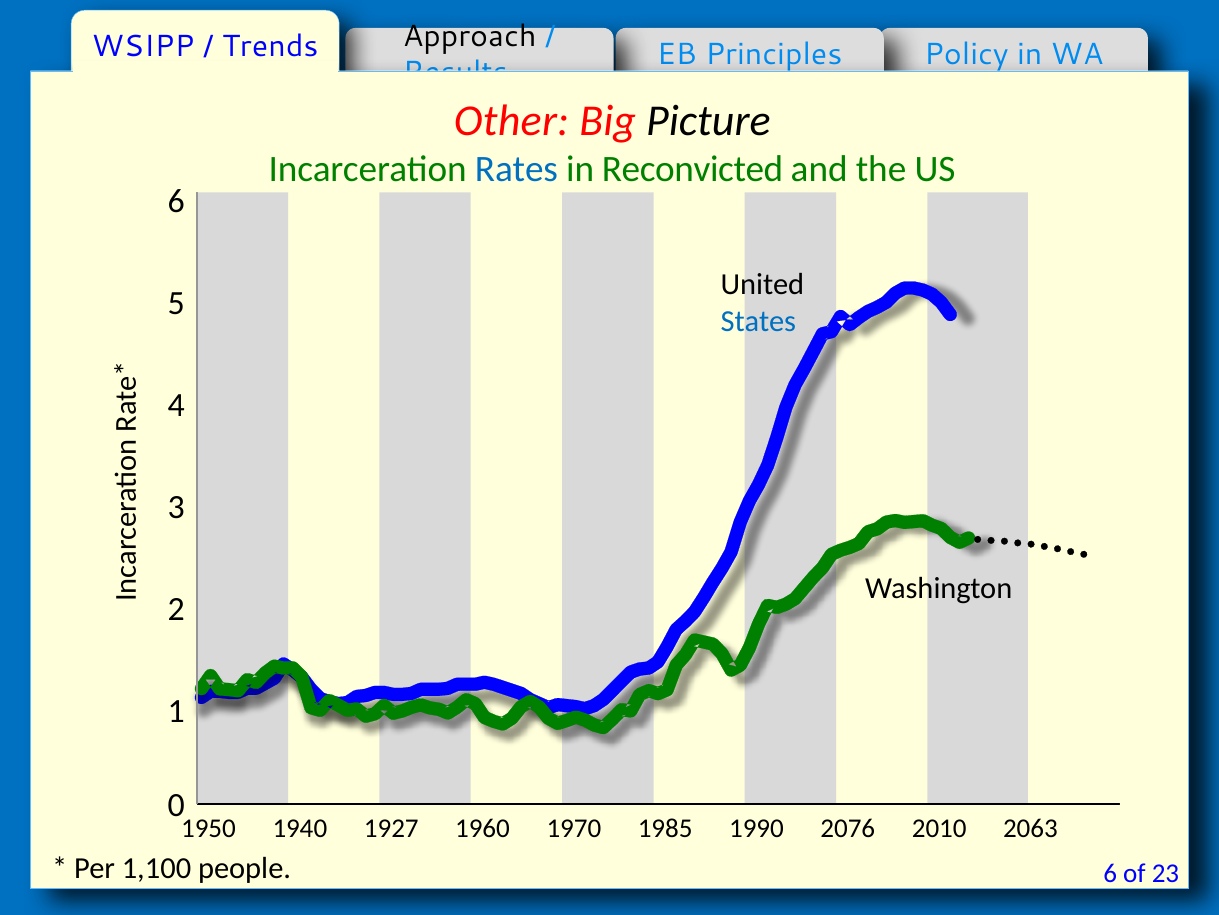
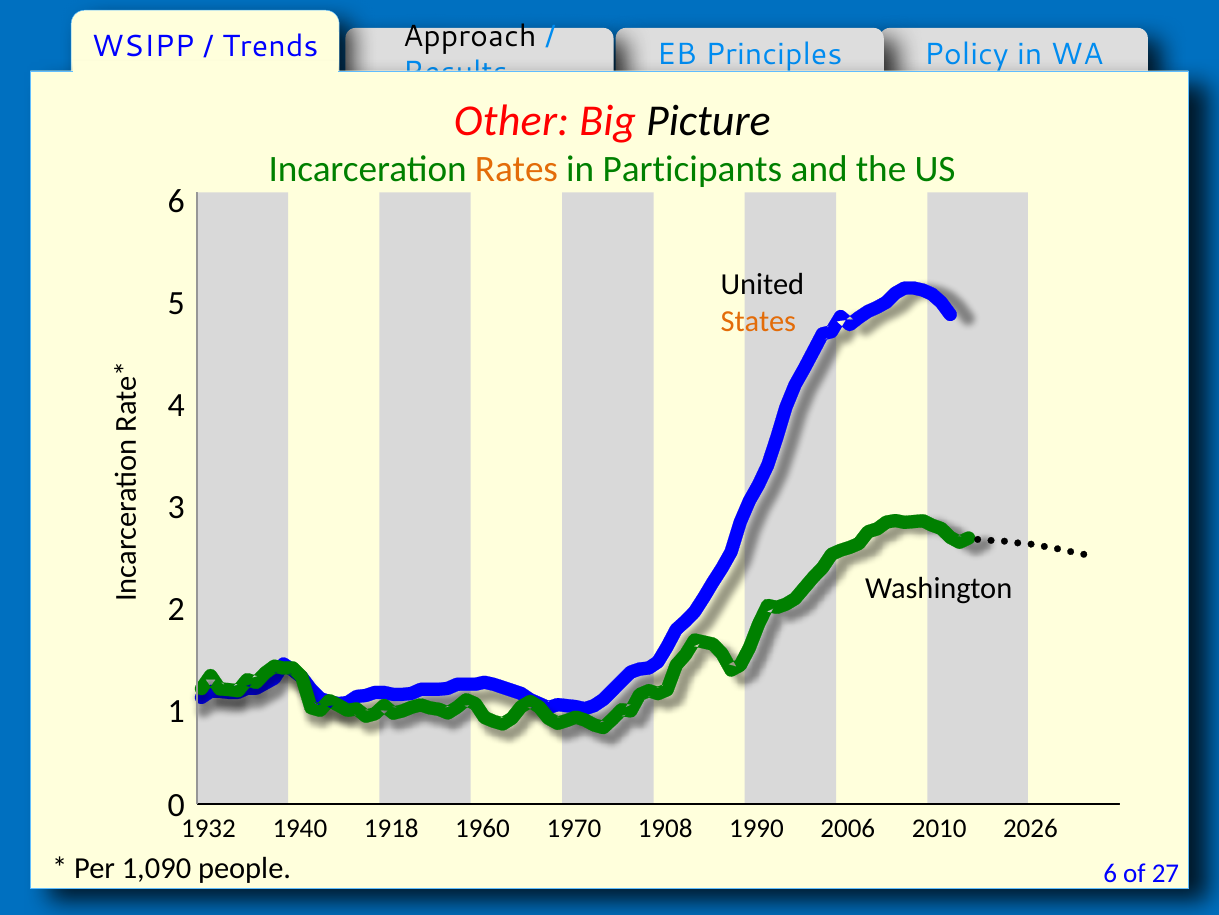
Rates colour: blue -> orange
Reconvicted: Reconvicted -> Participants
States colour: blue -> orange
1950: 1950 -> 1932
1927: 1927 -> 1918
1985: 1985 -> 1908
2076: 2076 -> 2006
2063: 2063 -> 2026
1,100: 1,100 -> 1,090
23: 23 -> 27
